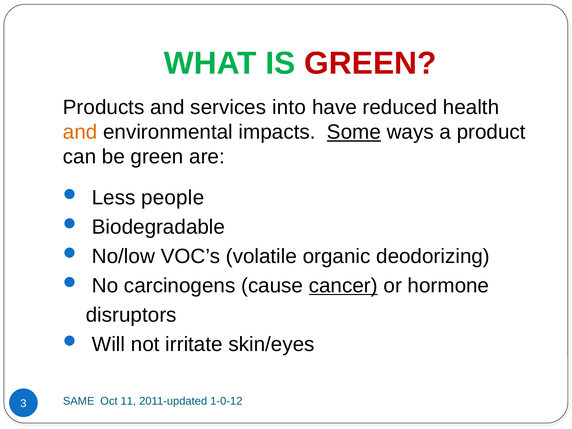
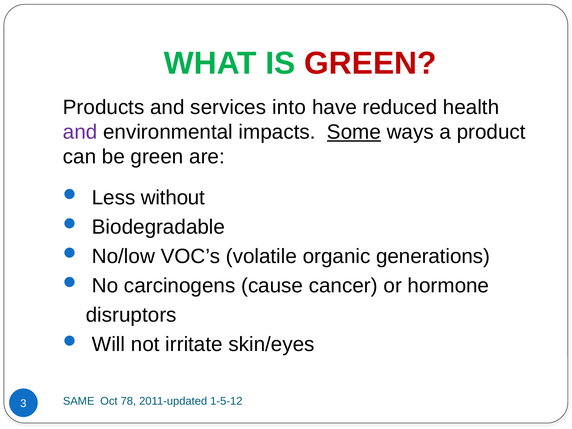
and at (80, 132) colour: orange -> purple
people: people -> without
deodorizing: deodorizing -> generations
cancer underline: present -> none
11: 11 -> 78
1-0-12: 1-0-12 -> 1-5-12
